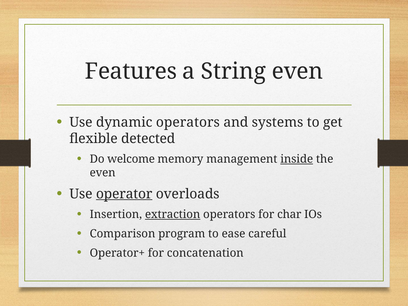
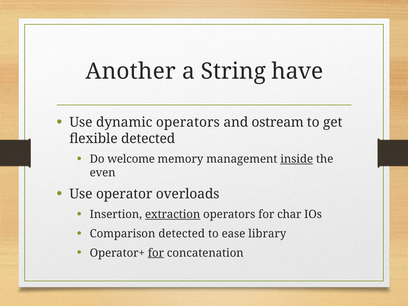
Features: Features -> Another
String even: even -> have
systems: systems -> ostream
operator underline: present -> none
Comparison program: program -> detected
careful: careful -> library
for at (156, 253) underline: none -> present
